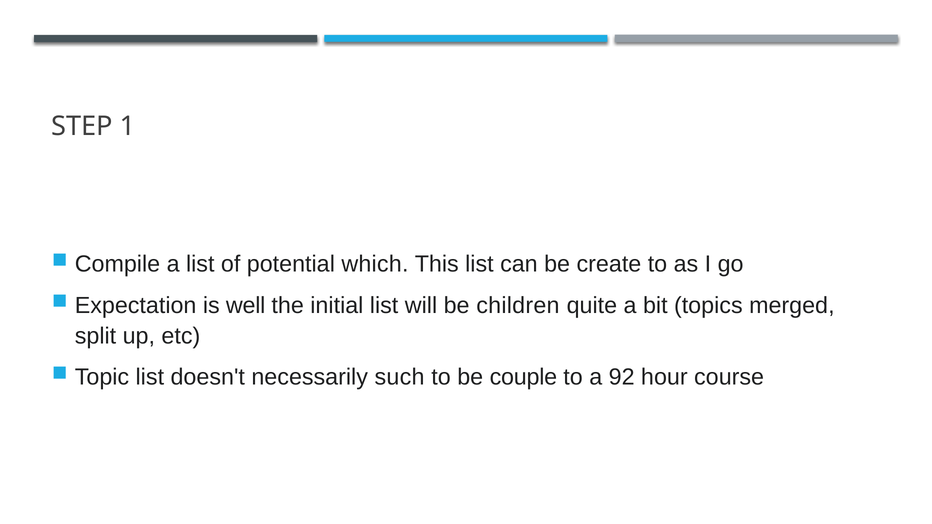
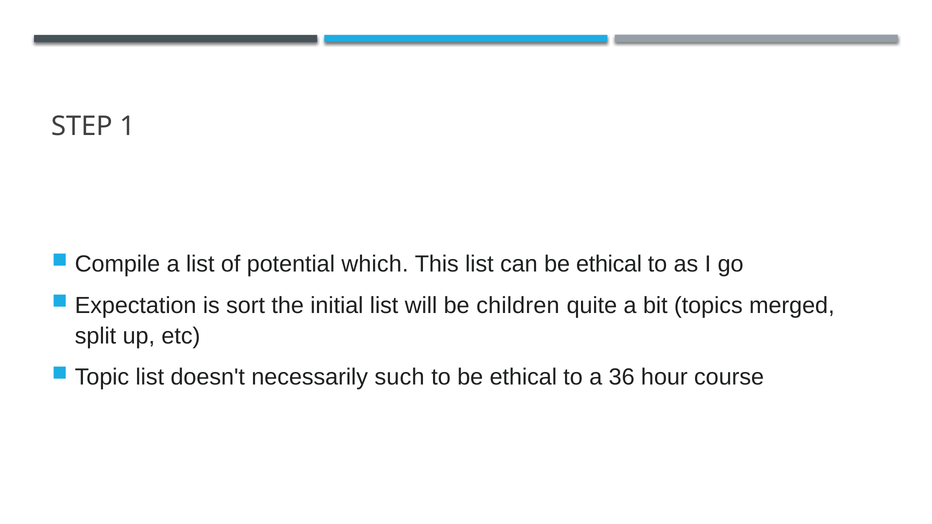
can be create: create -> ethical
well: well -> sort
to be couple: couple -> ethical
92: 92 -> 36
